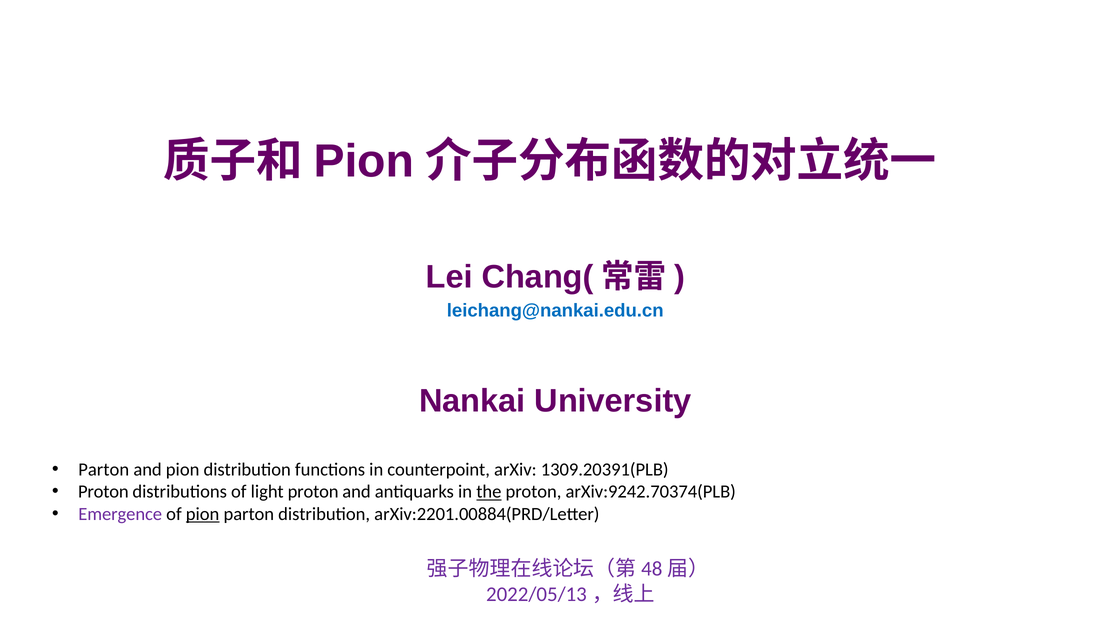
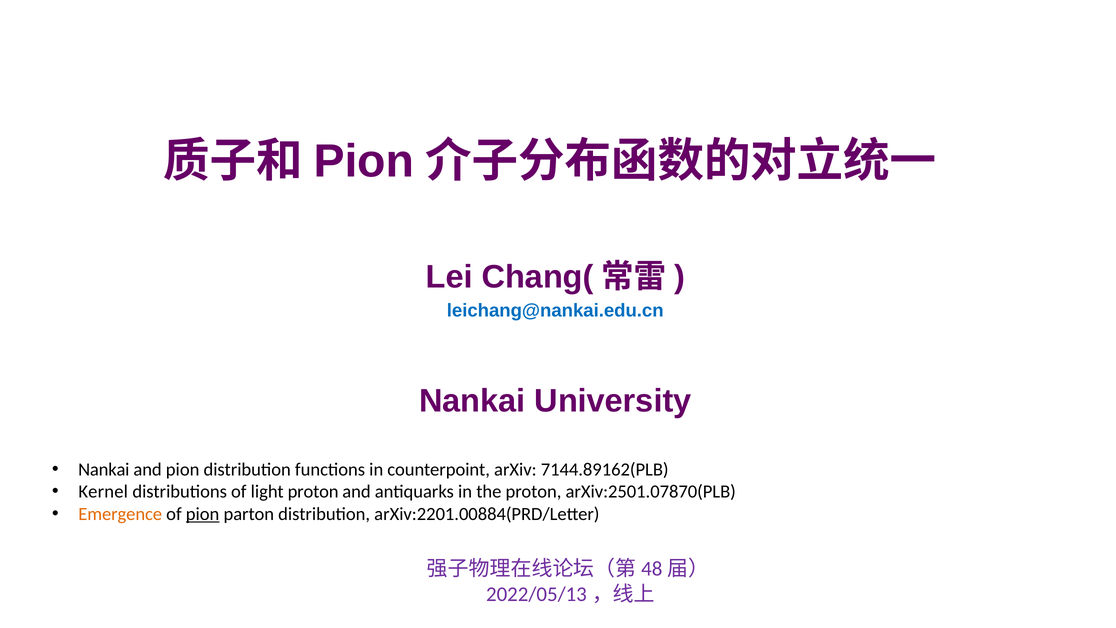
Parton at (104, 469): Parton -> Nankai
1309.20391(PLB: 1309.20391(PLB -> 7144.89162(PLB
Proton at (103, 492): Proton -> Kernel
the underline: present -> none
arXiv:9242.70374(PLB: arXiv:9242.70374(PLB -> arXiv:2501.07870(PLB
Emergence colour: purple -> orange
